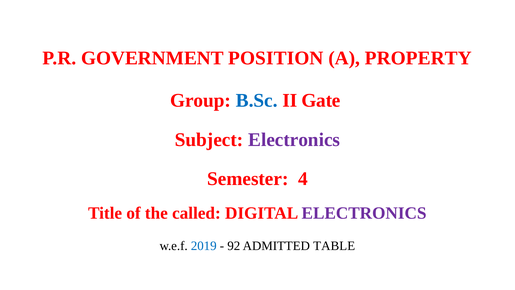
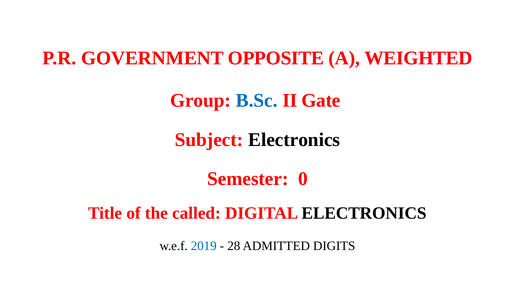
POSITION: POSITION -> OPPOSITE
PROPERTY: PROPERTY -> WEIGHTED
Electronics at (294, 140) colour: purple -> black
4: 4 -> 0
ELECTRONICS at (364, 213) colour: purple -> black
92: 92 -> 28
TABLE: TABLE -> DIGITS
